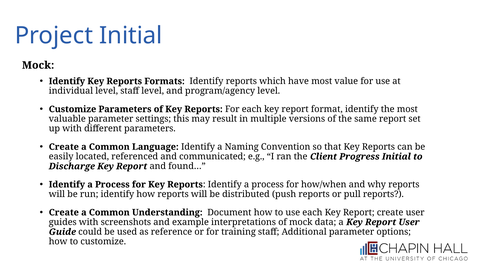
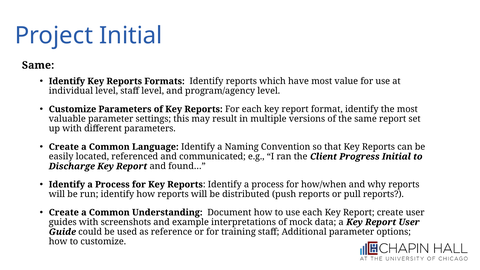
Mock at (38, 65): Mock -> Same
